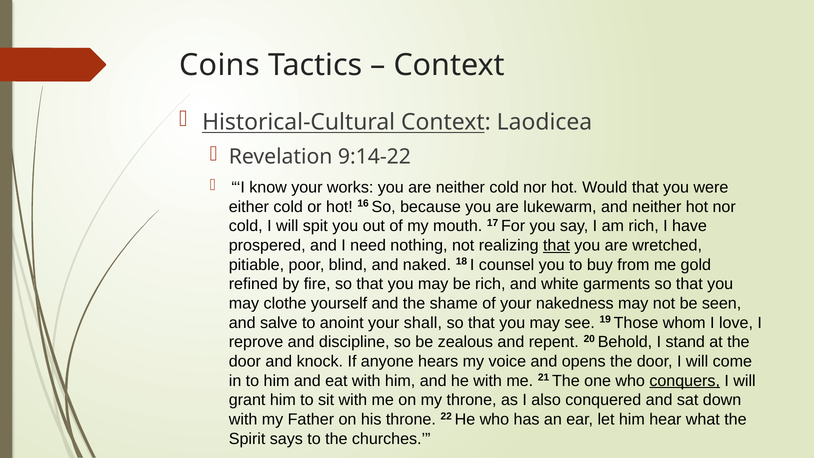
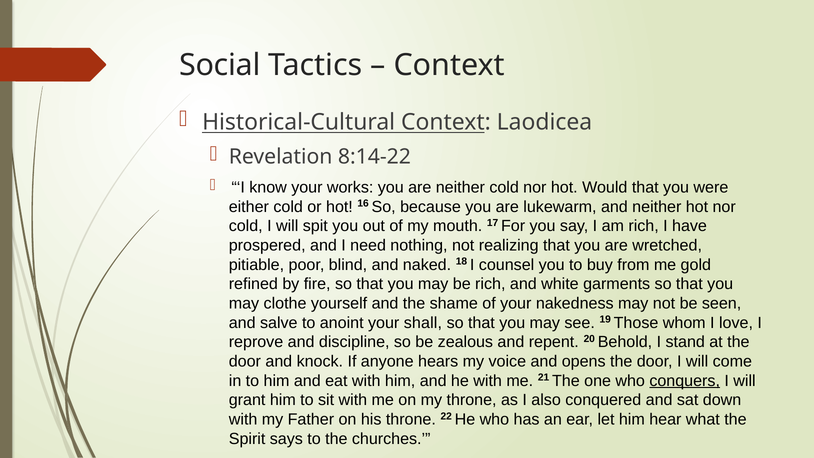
Coins: Coins -> Social
9:14-22: 9:14-22 -> 8:14-22
that at (556, 245) underline: present -> none
